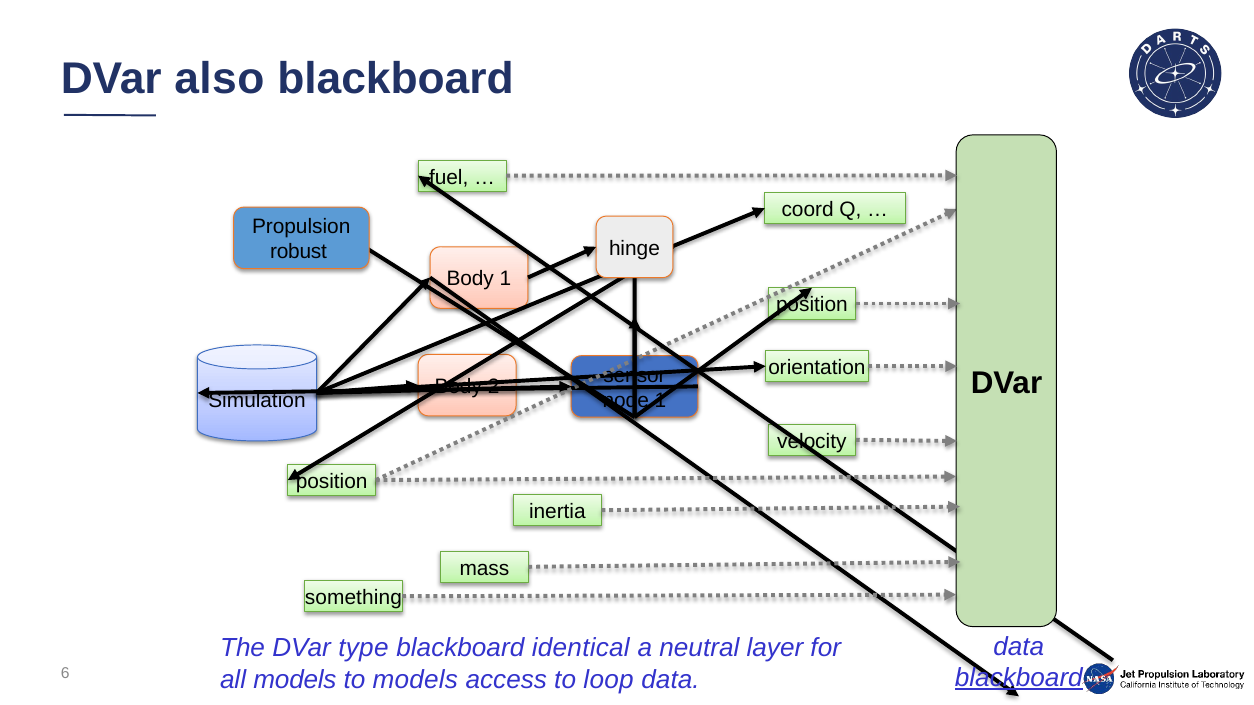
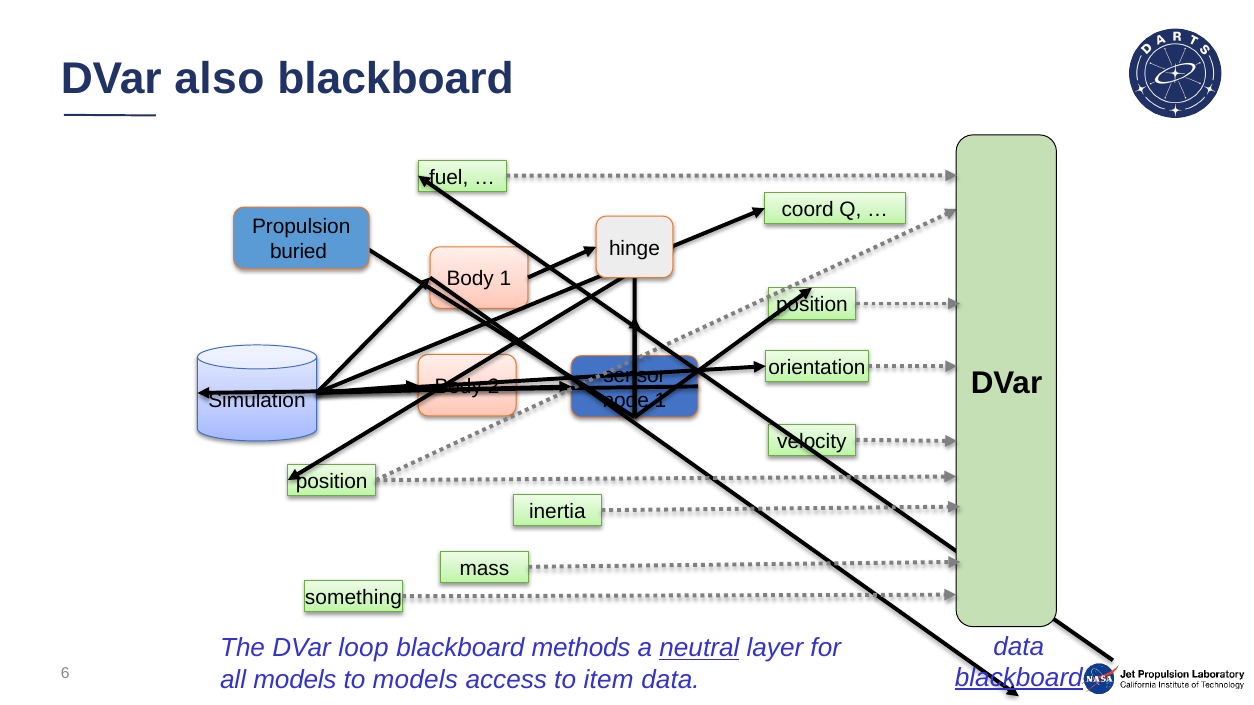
robust: robust -> buried
type: type -> loop
identical: identical -> methods
neutral underline: none -> present
loop: loop -> item
